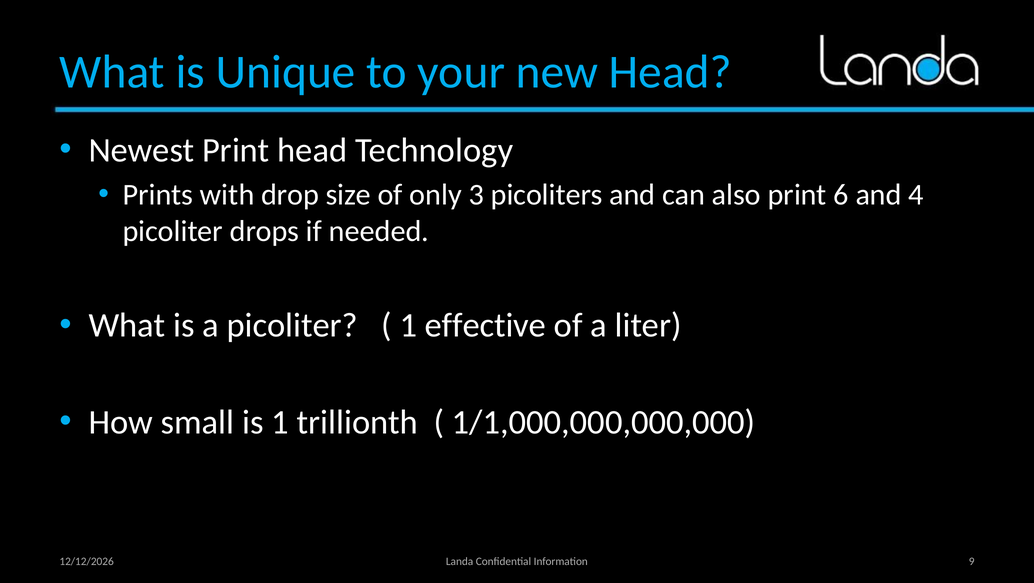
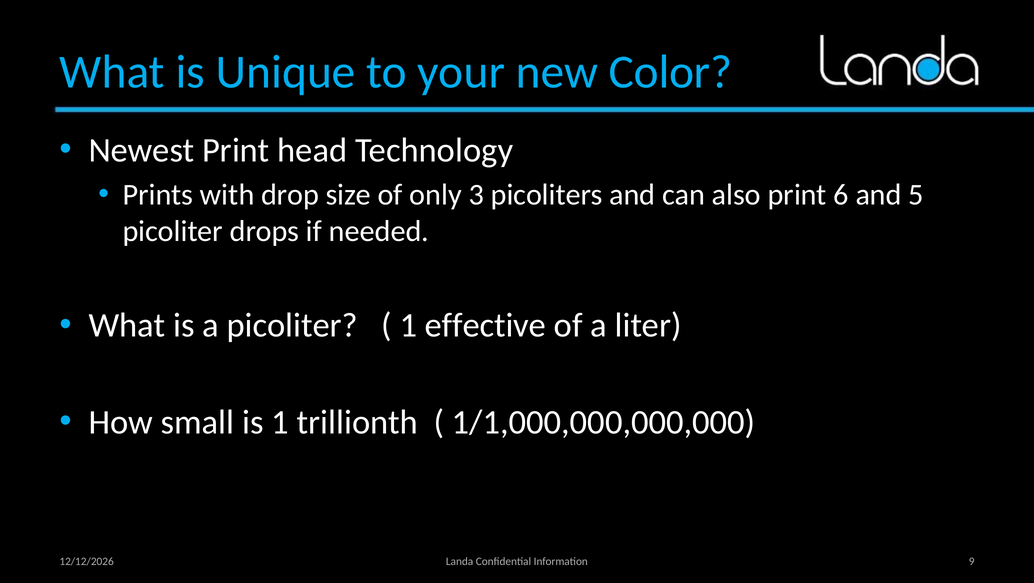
new Head: Head -> Color
4: 4 -> 5
